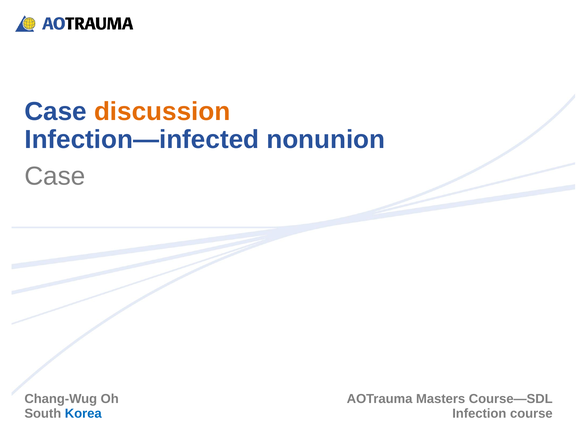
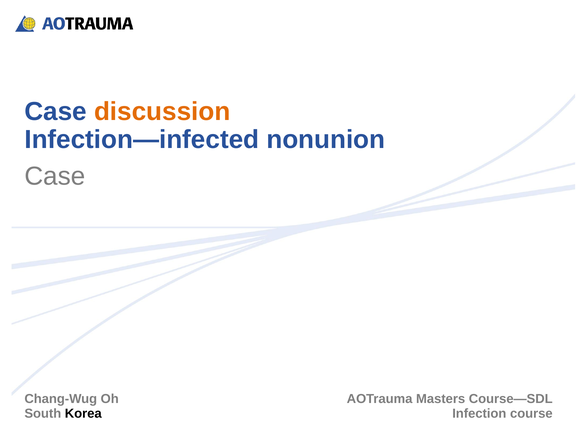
Korea colour: blue -> black
